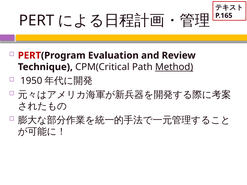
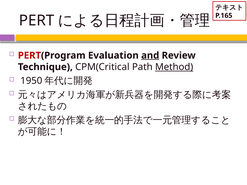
and underline: none -> present
